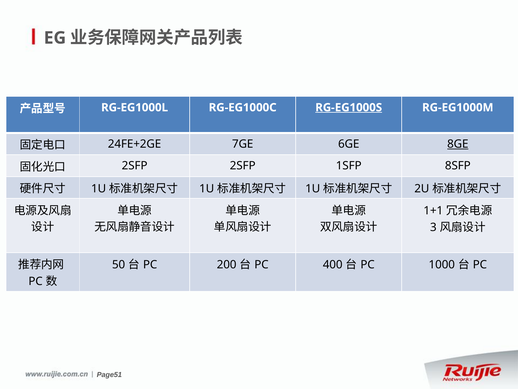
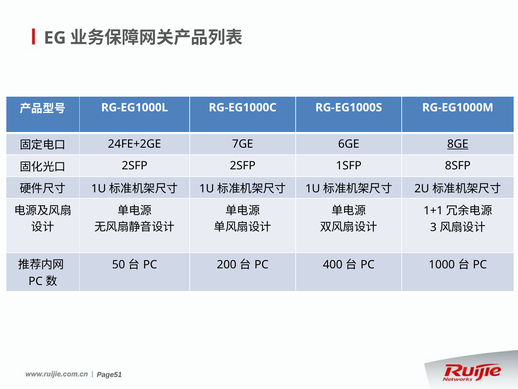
RG-EG1000S underline: present -> none
